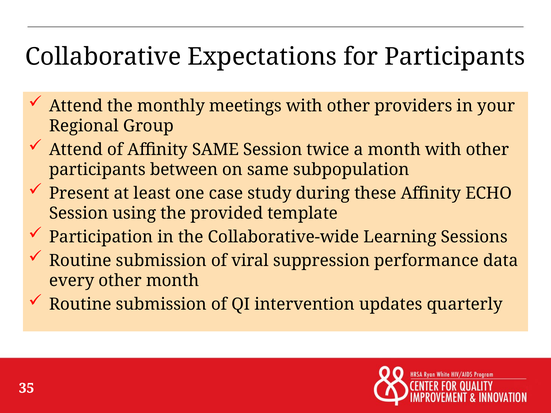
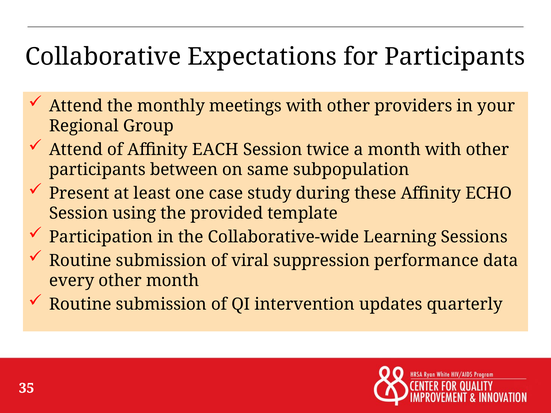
Affinity SAME: SAME -> EACH
